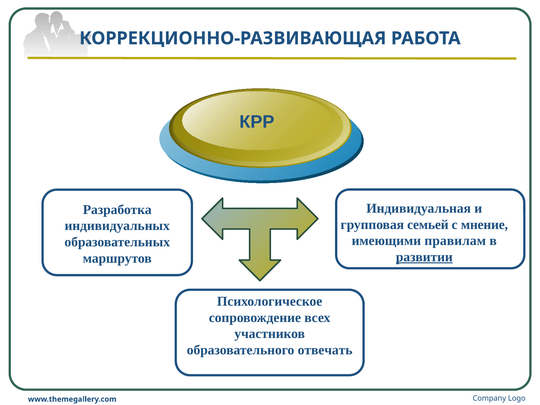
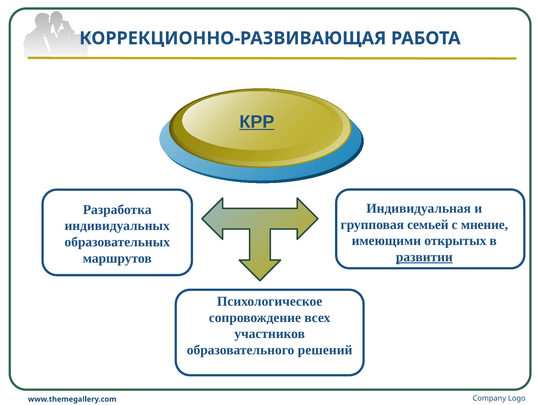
КРР underline: none -> present
правилам: правилам -> открытых
отвечать: отвечать -> решений
